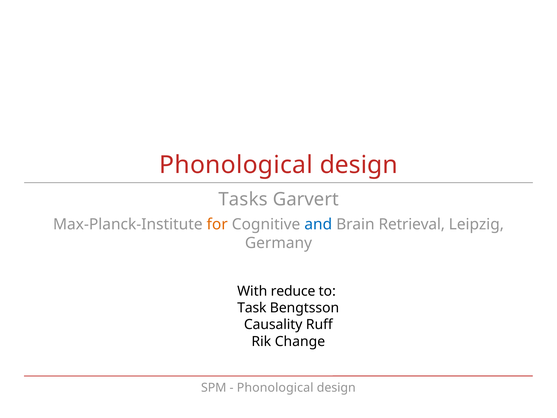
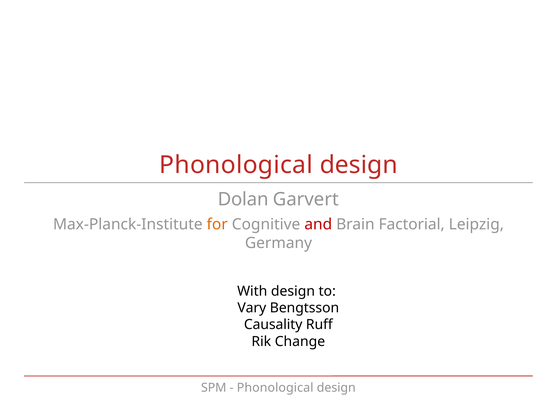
Tasks: Tasks -> Dolan
and colour: blue -> red
Retrieval: Retrieval -> Factorial
With reduce: reduce -> design
Task: Task -> Vary
